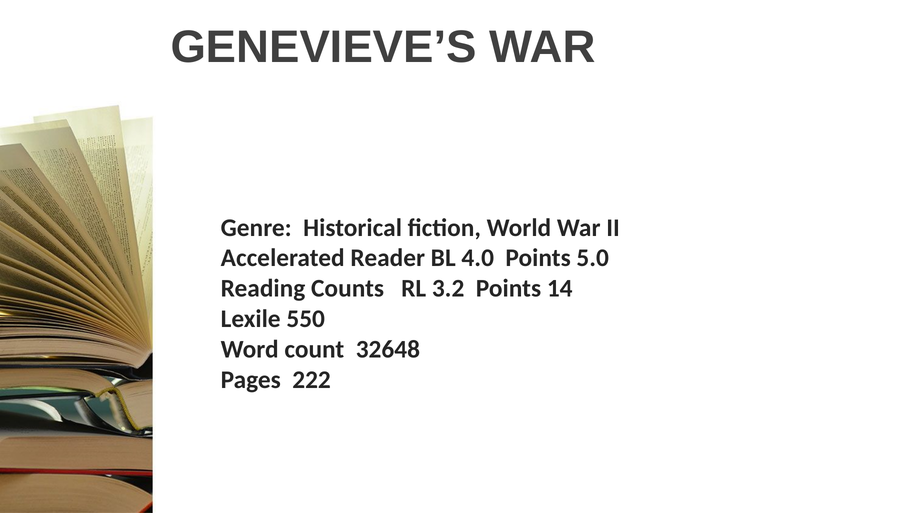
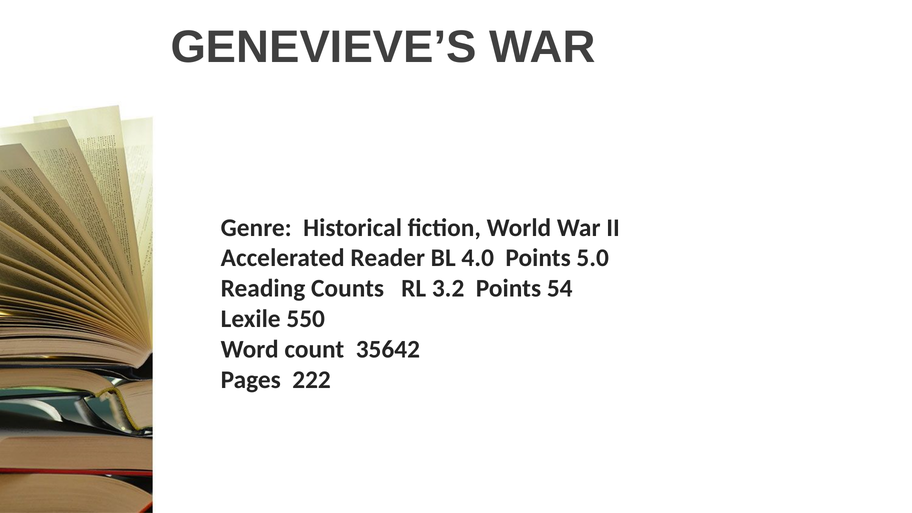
14: 14 -> 54
32648: 32648 -> 35642
